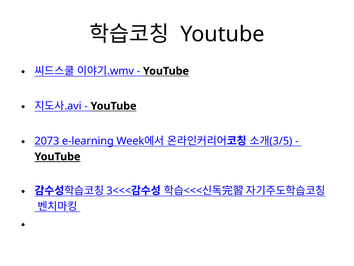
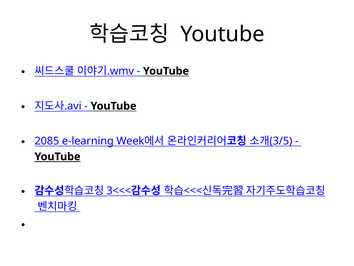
2073: 2073 -> 2085
